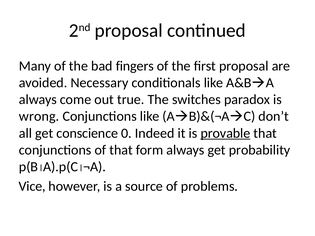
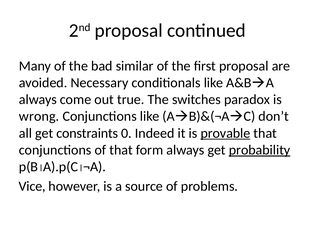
fingers: fingers -> similar
conscience: conscience -> constraints
probability underline: none -> present
